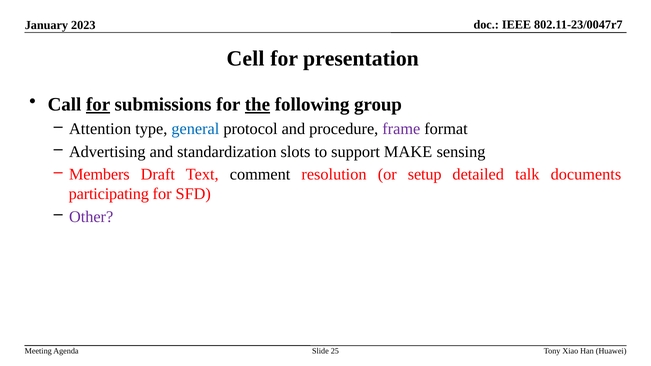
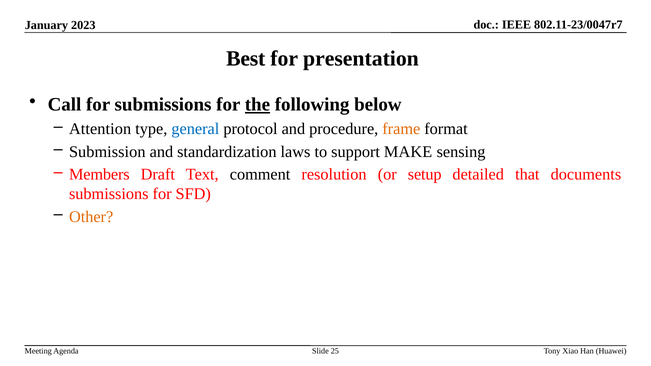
Cell: Cell -> Best
for at (98, 105) underline: present -> none
group: group -> below
frame colour: purple -> orange
Advertising: Advertising -> Submission
slots: slots -> laws
talk: talk -> that
participating at (109, 194): participating -> submissions
Other colour: purple -> orange
